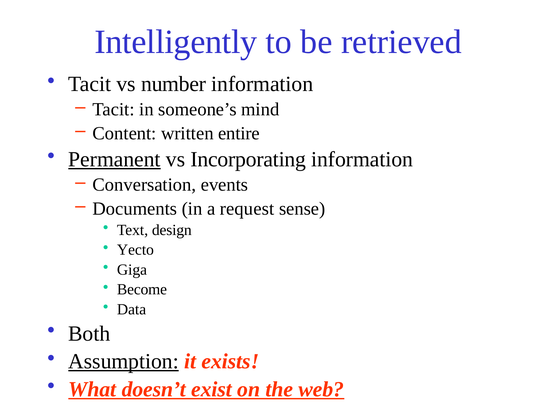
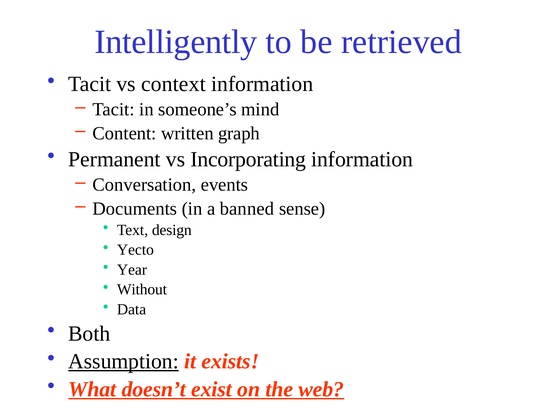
number: number -> context
entire: entire -> graph
Permanent underline: present -> none
request: request -> banned
Giga: Giga -> Year
Become: Become -> Without
